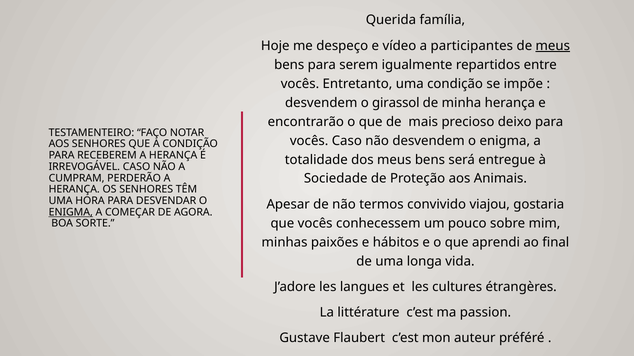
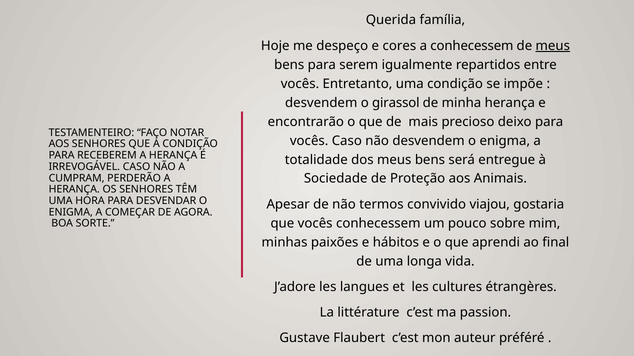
vídeo: vídeo -> cores
a participantes: participantes -> conhecessem
ENIGMA at (71, 212) underline: present -> none
